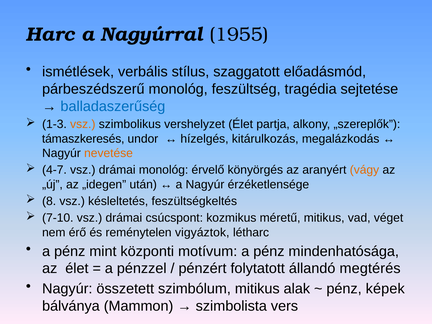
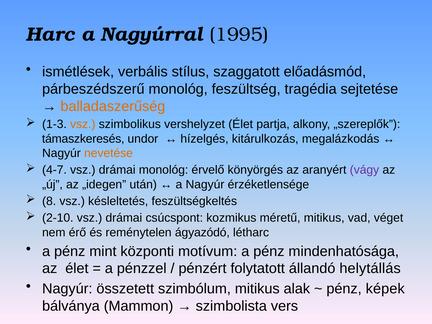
1955: 1955 -> 1995
balladaszerűség colour: blue -> orange
vágy colour: orange -> purple
7-10: 7-10 -> 2-10
vigyáztok: vigyáztok -> ágyazódó
megtérés: megtérés -> helytállás
